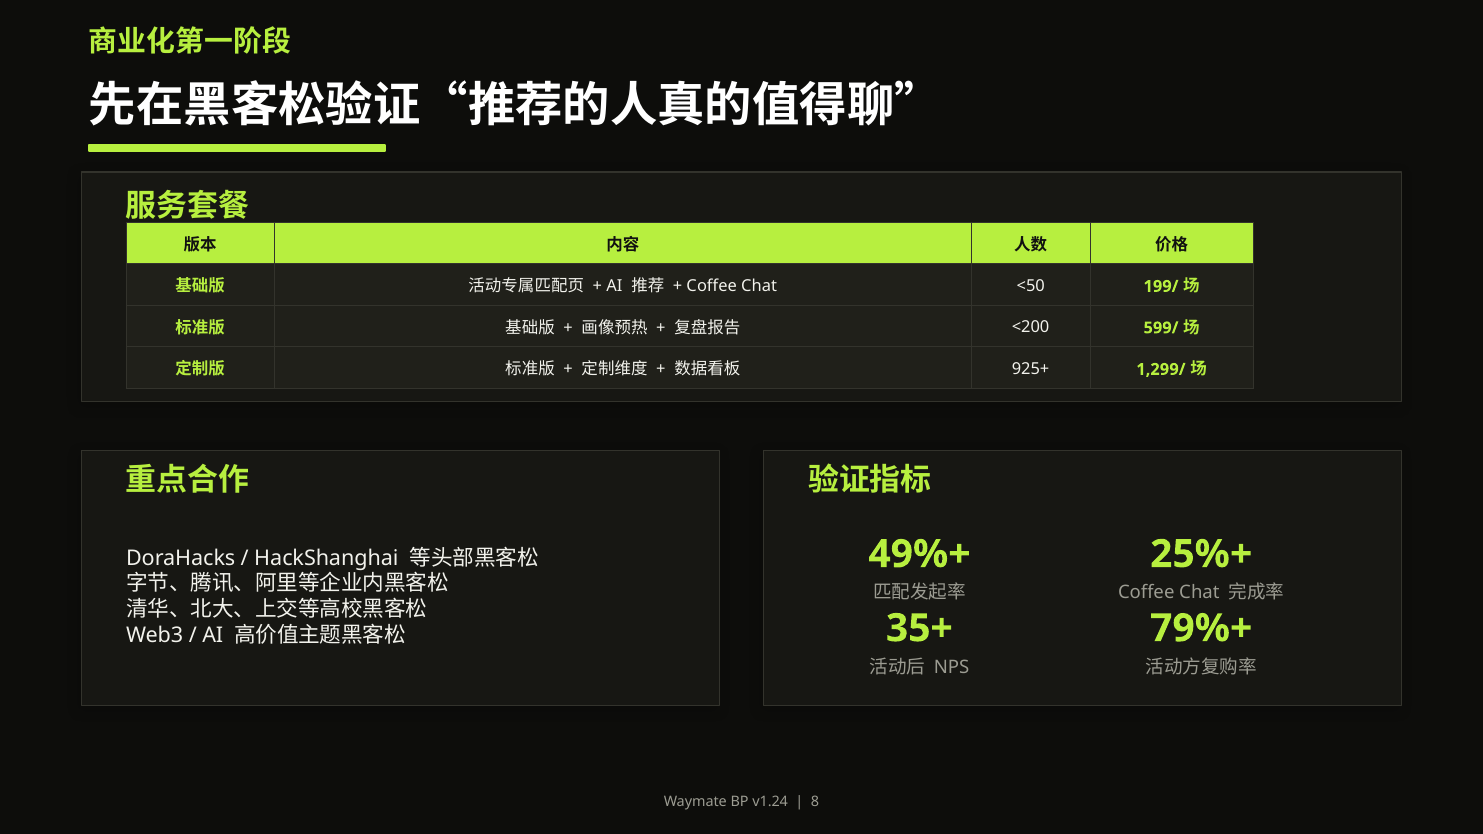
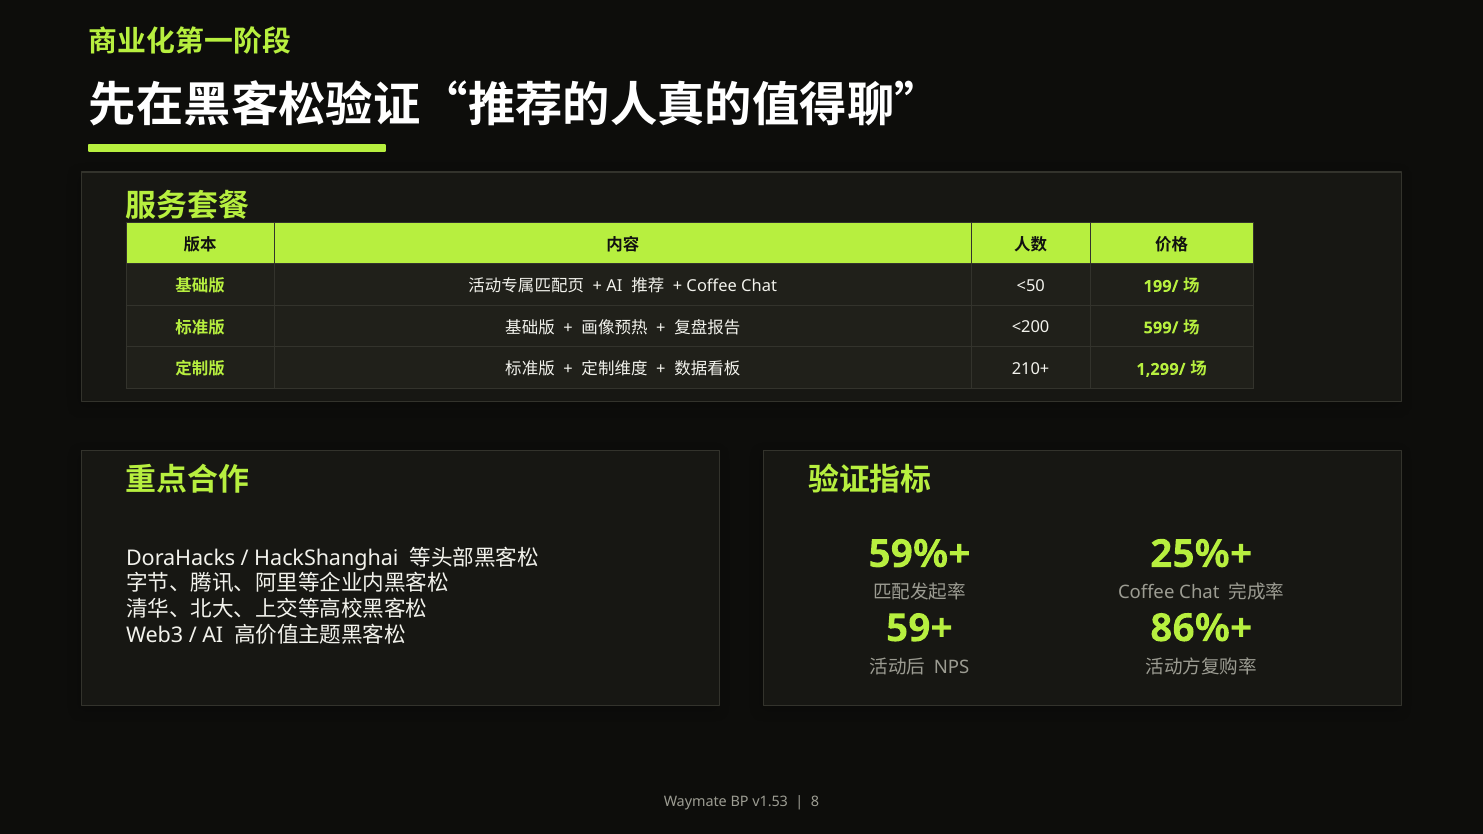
925+: 925+ -> 210+
49%+: 49%+ -> 59%+
35+: 35+ -> 59+
79%+: 79%+ -> 86%+
v1.24: v1.24 -> v1.53
